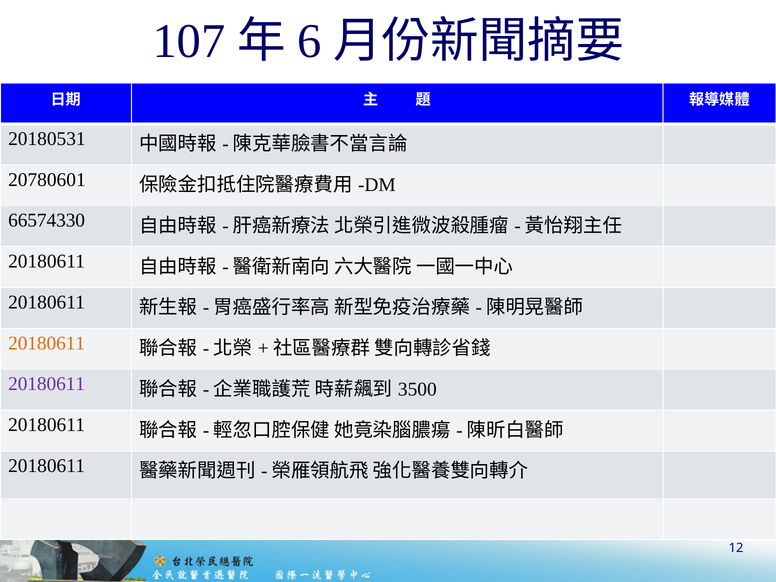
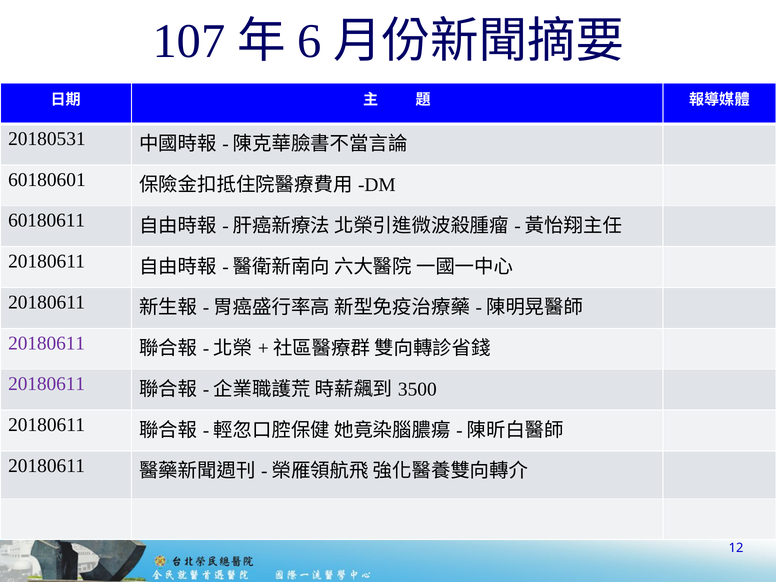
20780601: 20780601 -> 60180601
66574330: 66574330 -> 60180611
20180611 at (47, 343) colour: orange -> purple
